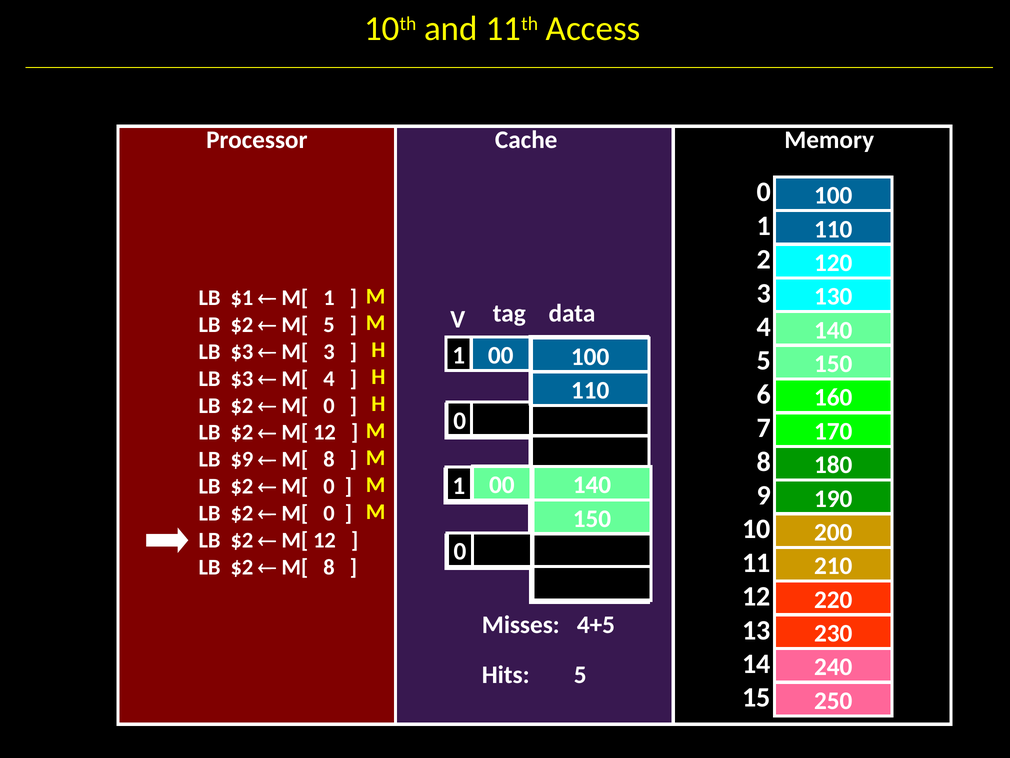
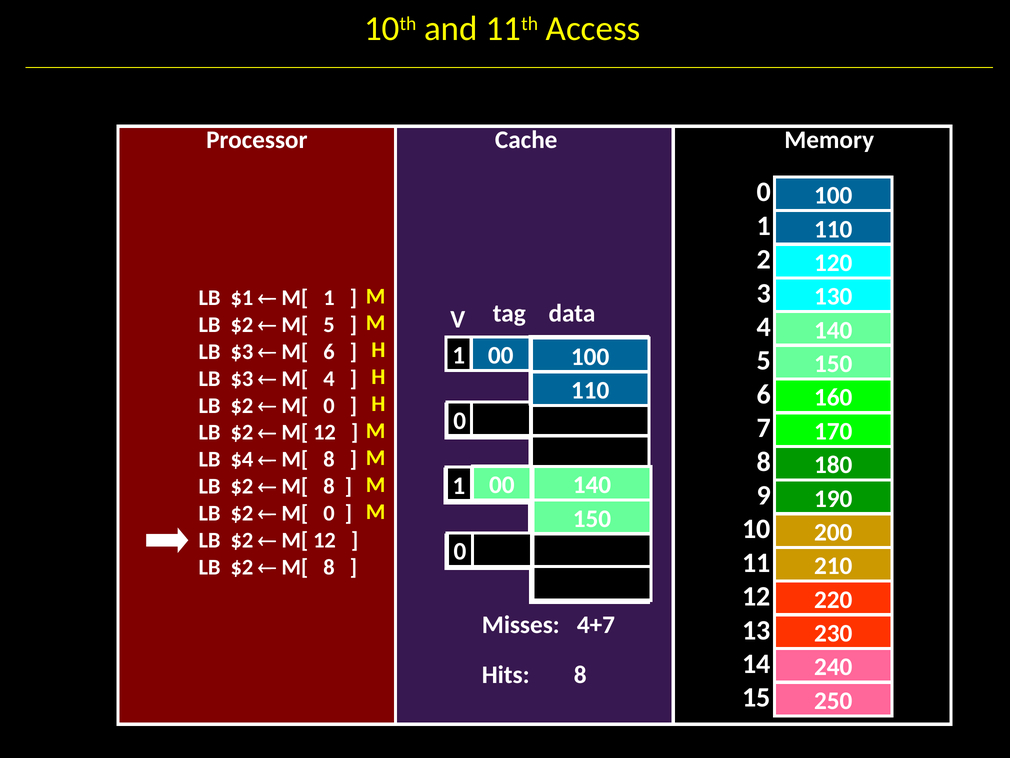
M[ 3: 3 -> 6
$9: $9 -> $4
0 at (329, 486): 0 -> 8
4+5: 4+5 -> 4+7
Hits 5: 5 -> 8
